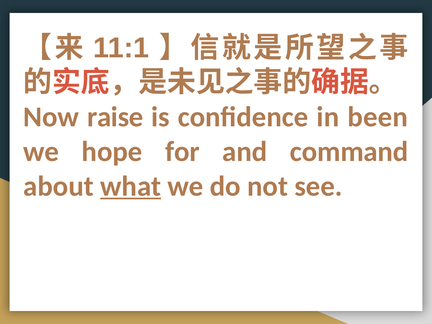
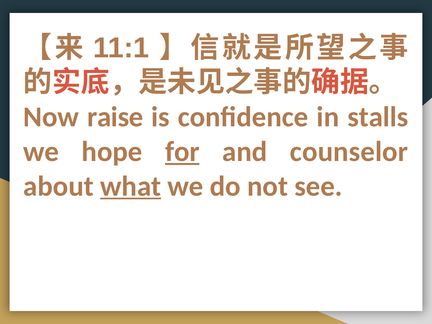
been: been -> stalls
for underline: none -> present
command: command -> counselor
